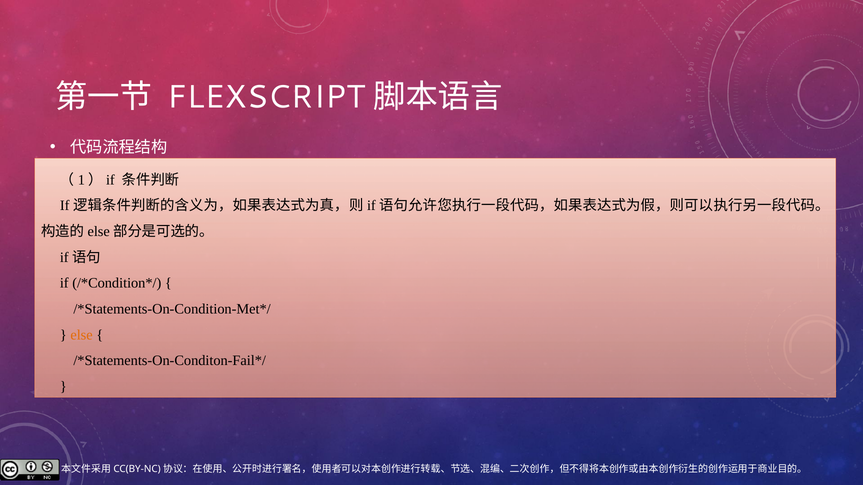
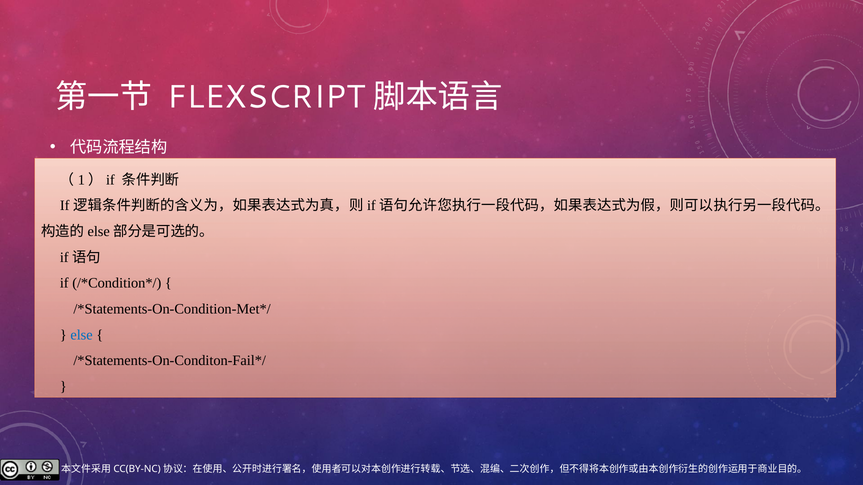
else colour: orange -> blue
